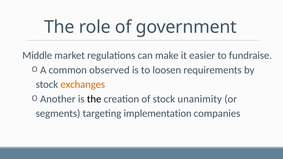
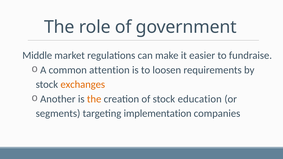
observed: observed -> attention
the at (94, 99) colour: black -> orange
unanimity: unanimity -> education
